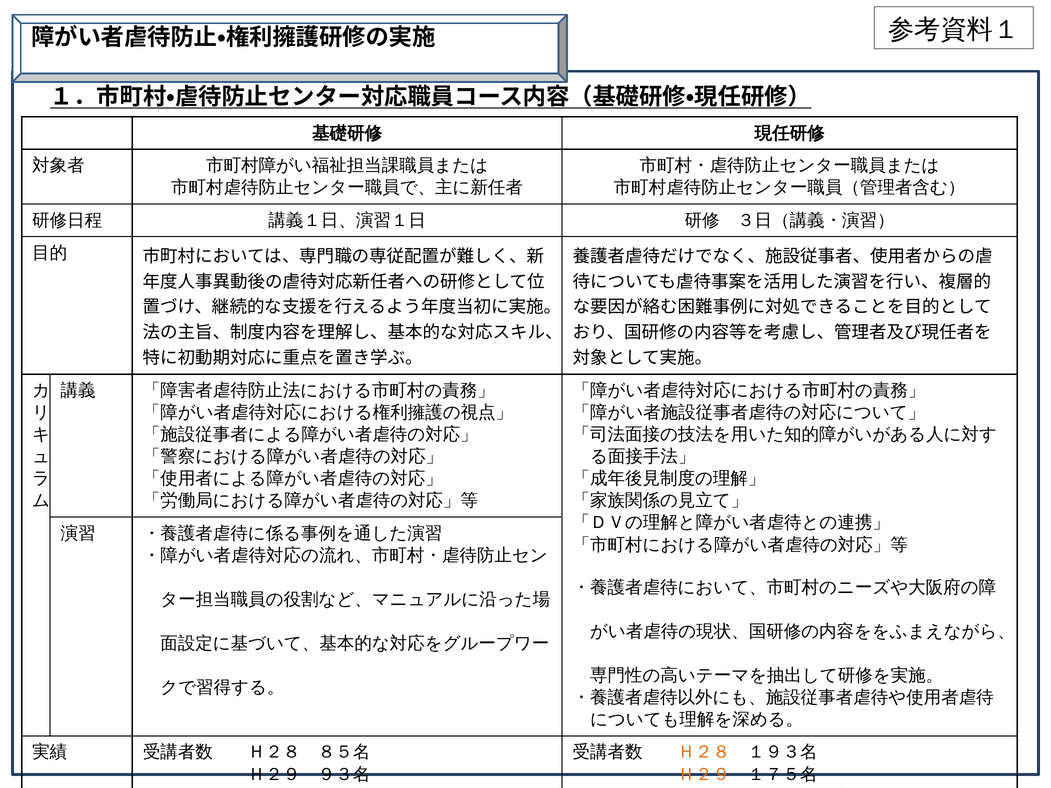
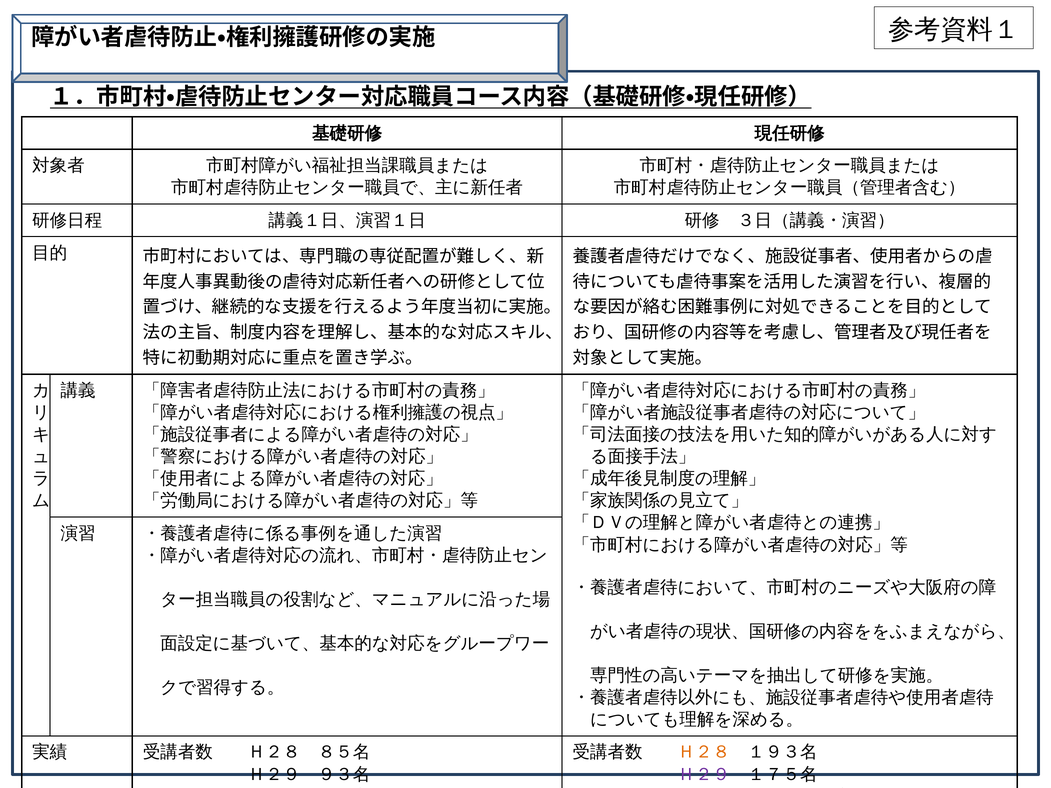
Ｈ２９ at (704, 774) colour: orange -> purple
